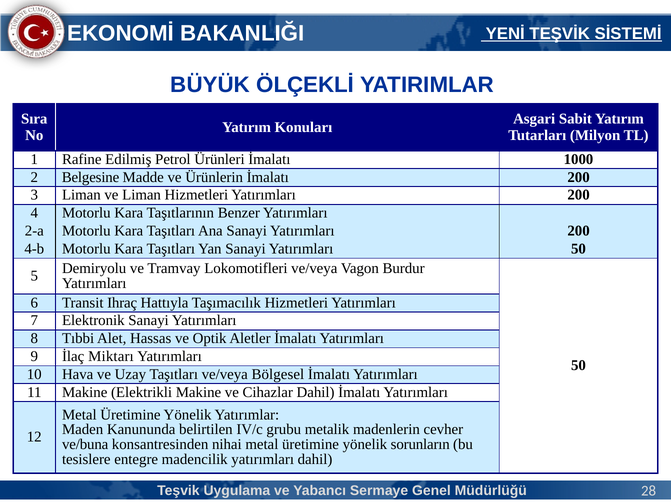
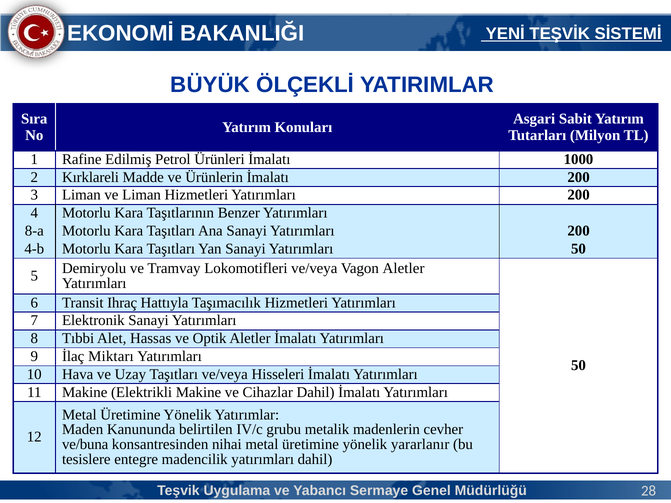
Belgesine: Belgesine -> Kırklareli
2-a: 2-a -> 8-a
Vagon Burdur: Burdur -> Aletler
Bölgesel: Bölgesel -> Hisseleri
sorunların: sorunların -> yararlanır
